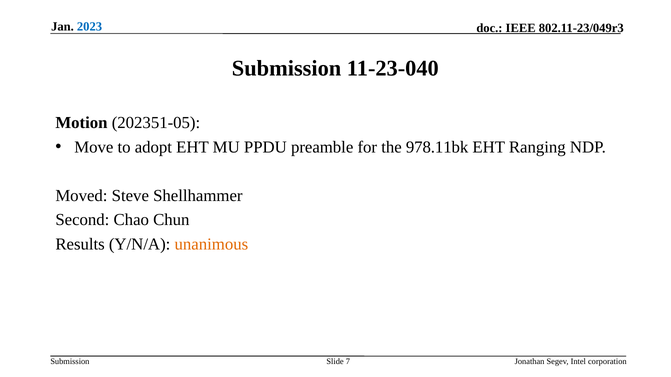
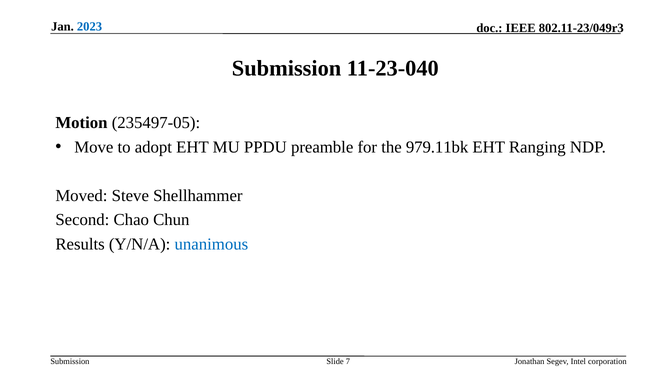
202351-05: 202351-05 -> 235497-05
978.11bk: 978.11bk -> 979.11bk
unanimous colour: orange -> blue
